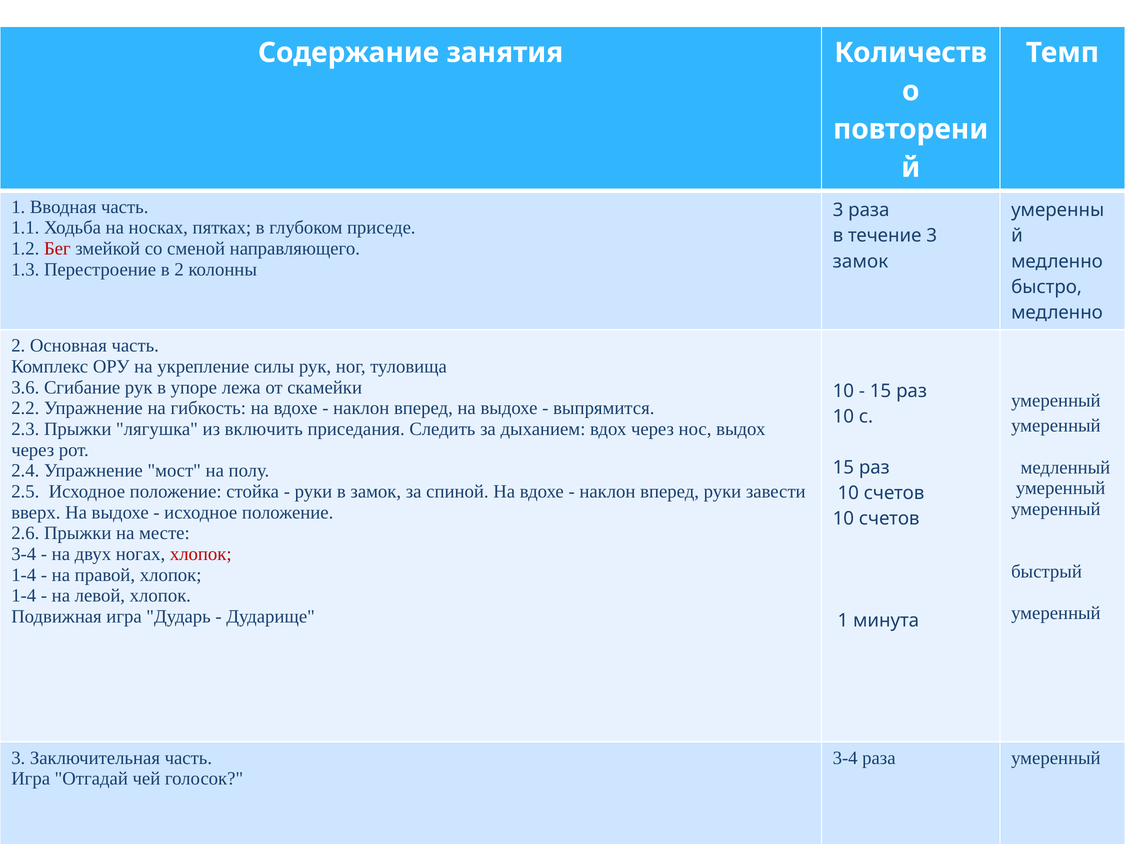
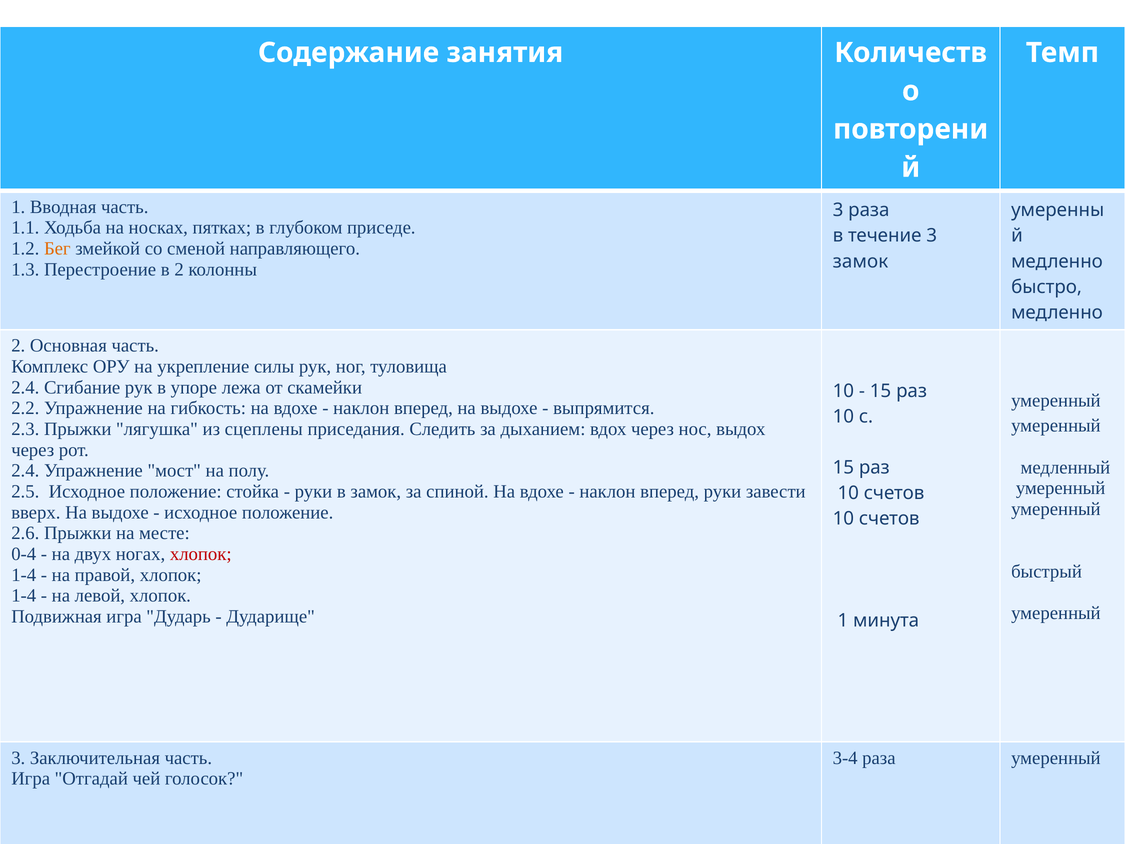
Бег colour: red -> orange
3.6 at (25, 387): 3.6 -> 2.4
включить: включить -> сцеплены
3-4 at (24, 554): 3-4 -> 0-4
